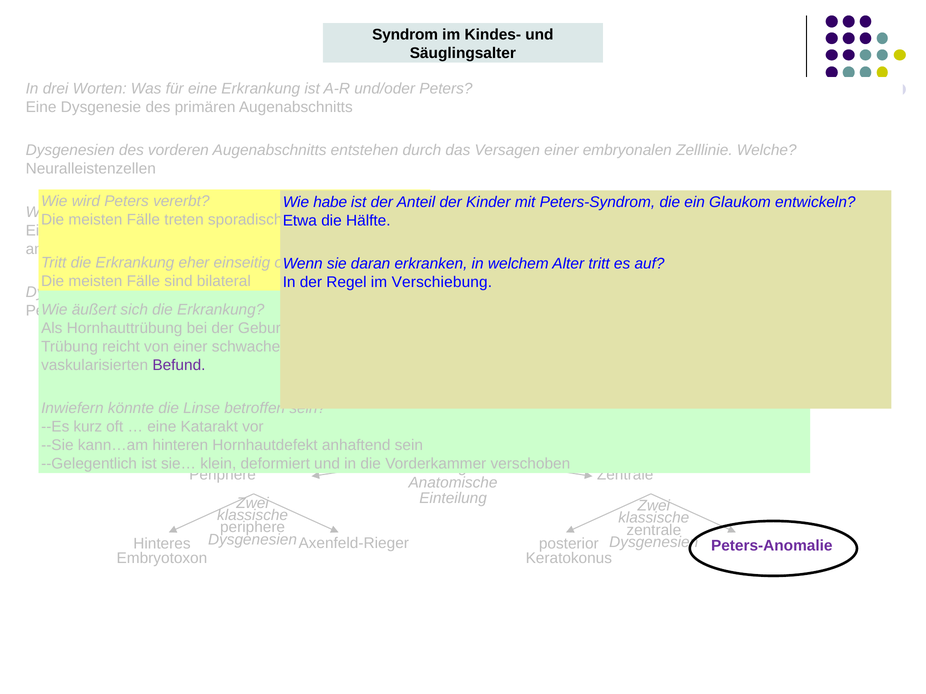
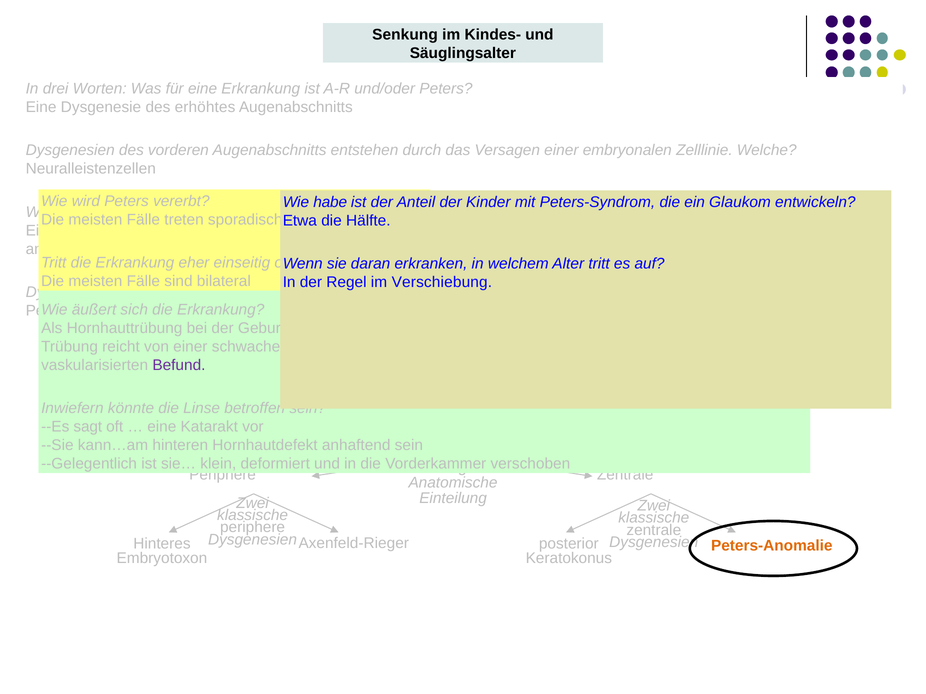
Syndrom: Syndrom -> Senkung
primären: primären -> erhöhtes
kurz: kurz -> sagt
Peters-Anomalie at (772, 546) colour: purple -> orange
